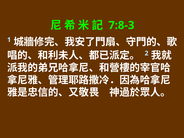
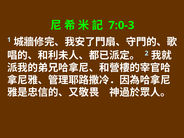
7:8-3: 7:8-3 -> 7:0-3
